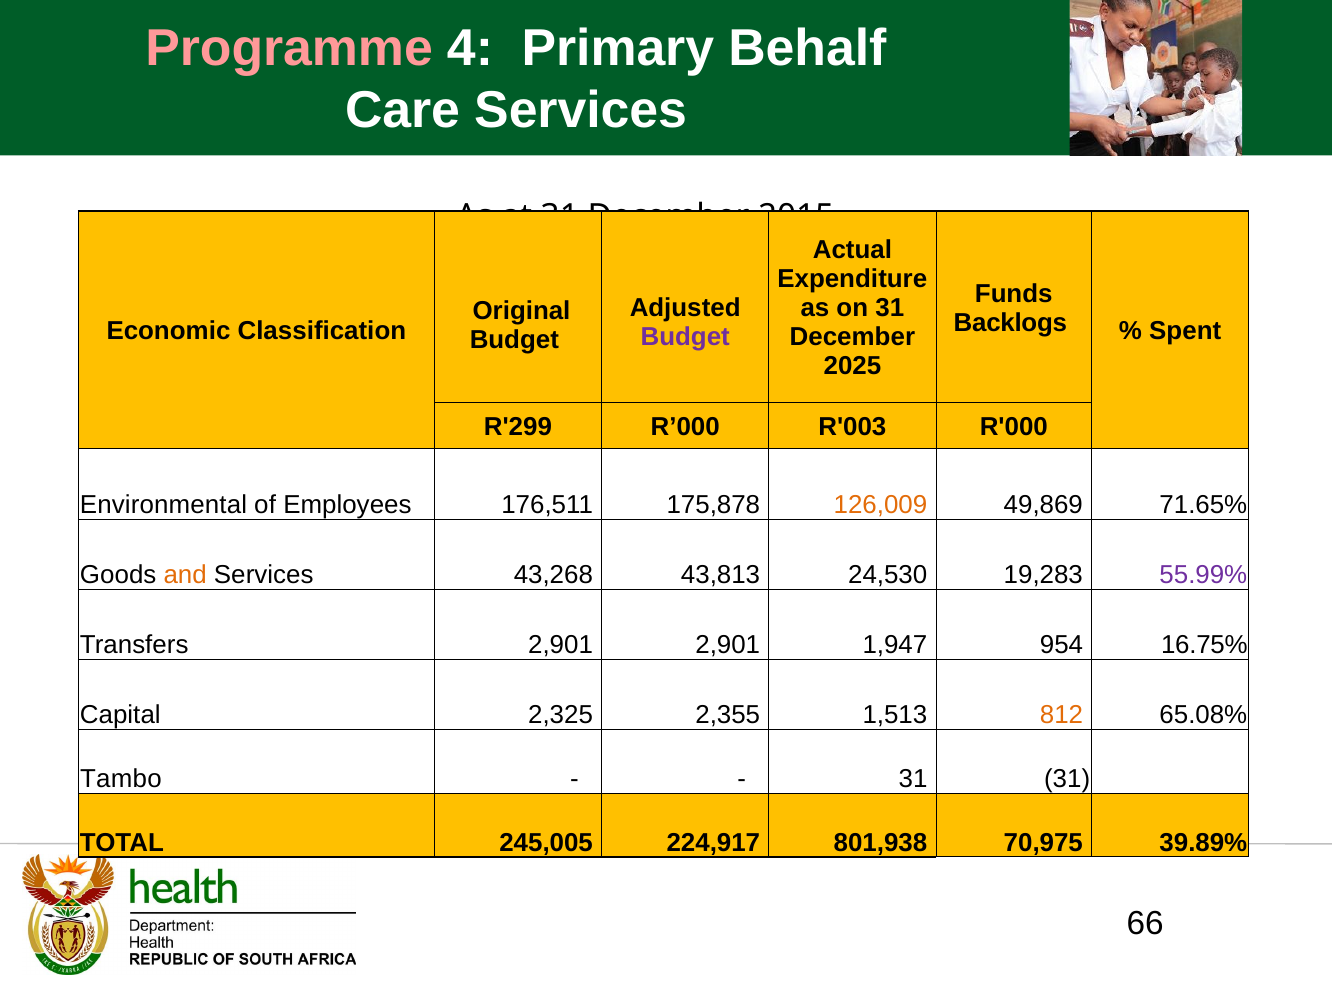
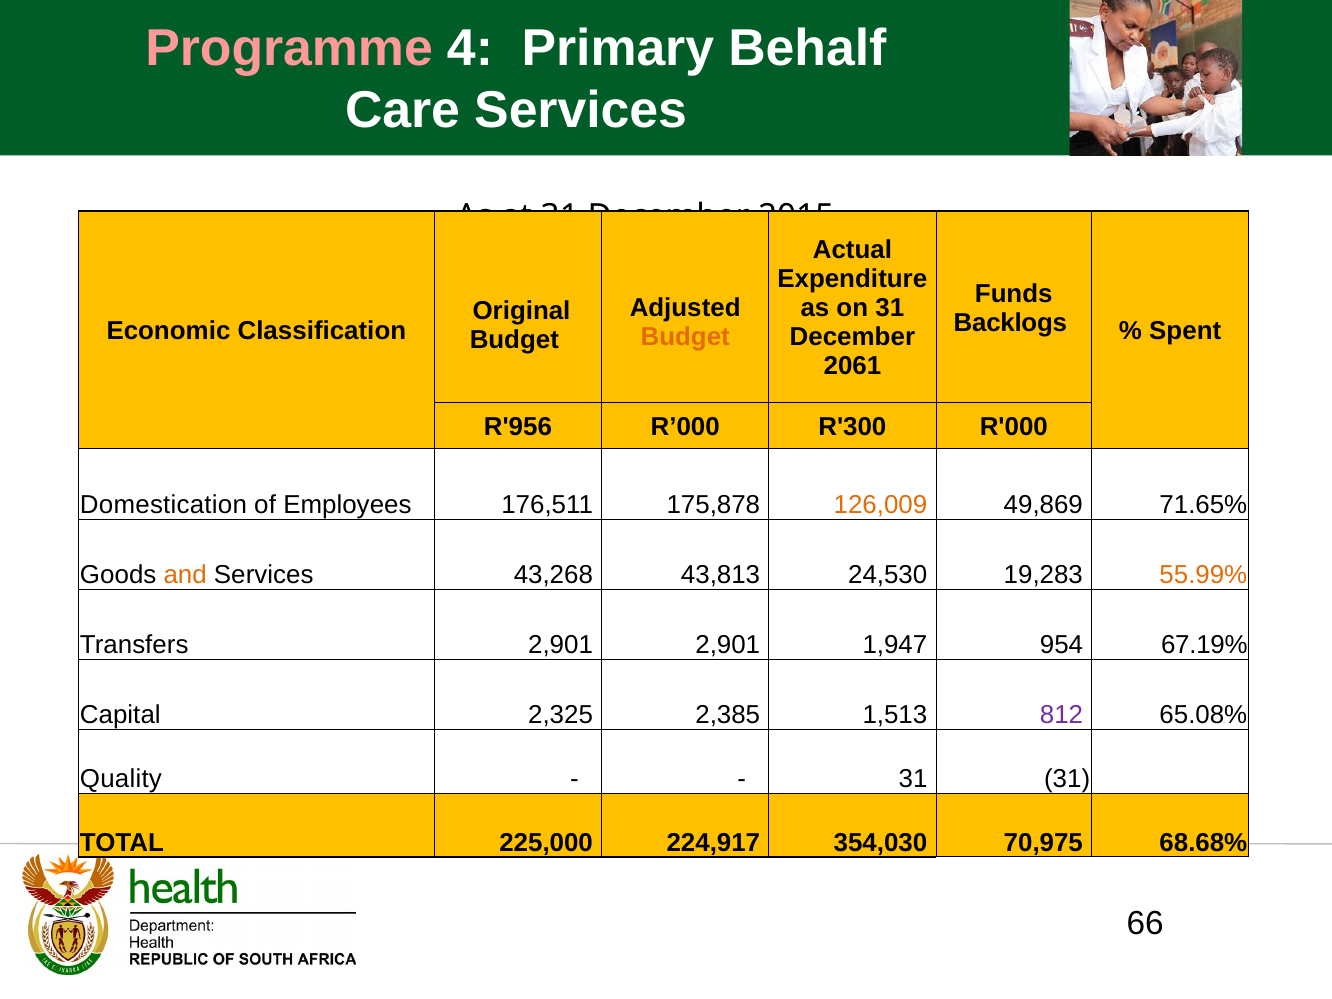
Budget at (685, 337) colour: purple -> orange
2025: 2025 -> 2061
R'299: R'299 -> R'956
R'003: R'003 -> R'300
Environmental: Environmental -> Domestication
55.99% colour: purple -> orange
16.75%: 16.75% -> 67.19%
2,355: 2,355 -> 2,385
812 colour: orange -> purple
Tambo: Tambo -> Quality
245,005: 245,005 -> 225,000
801,938: 801,938 -> 354,030
39.89%: 39.89% -> 68.68%
